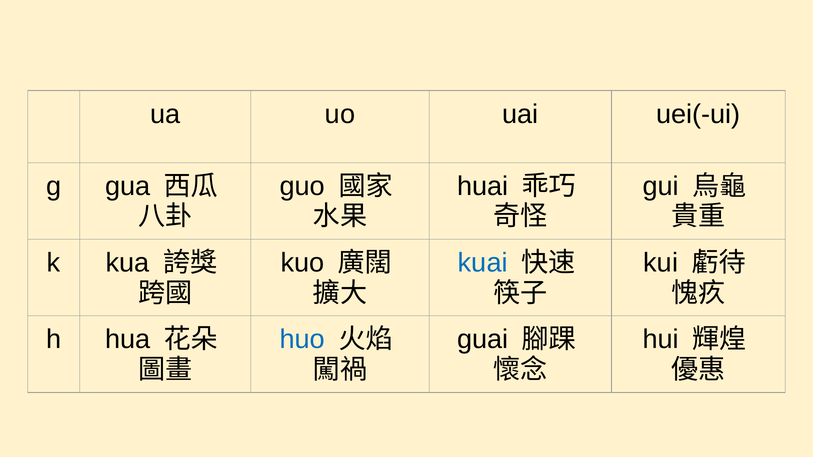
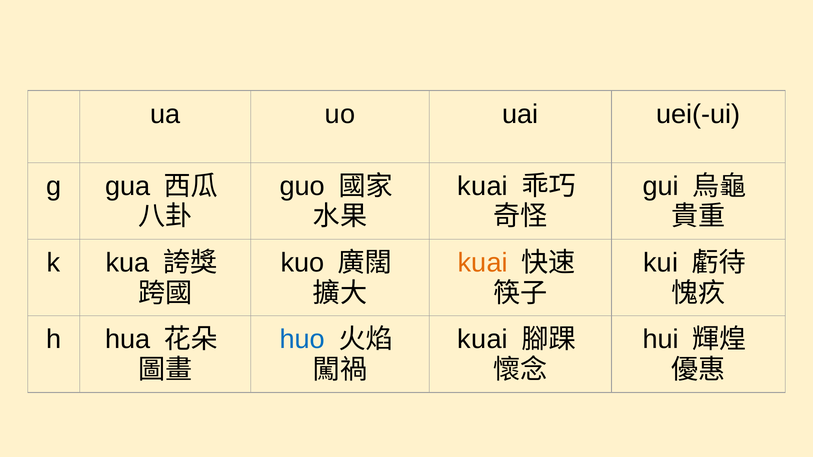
huai at (483, 186): huai -> kuai
kuai at (483, 263) colour: blue -> orange
guai at (483, 340): guai -> kuai
